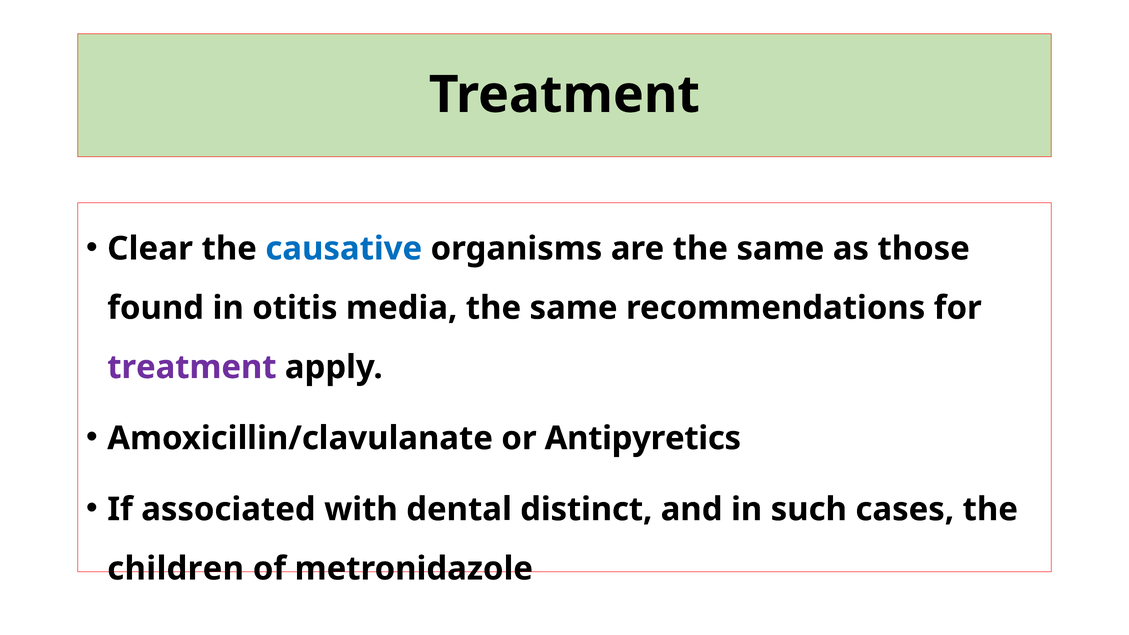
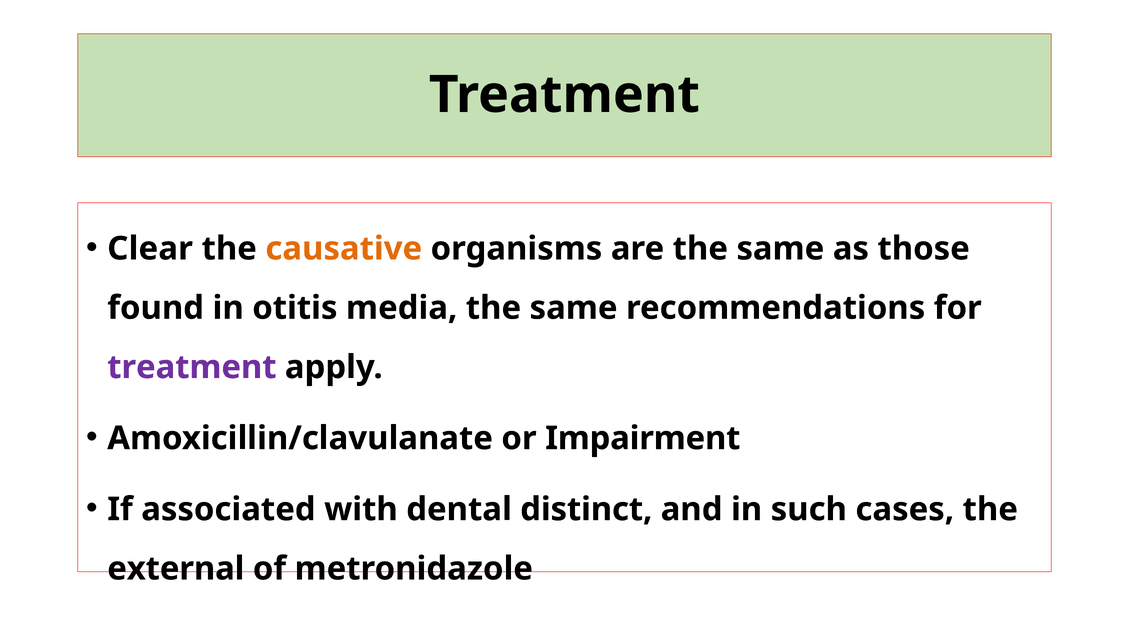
causative colour: blue -> orange
Antipyretics: Antipyretics -> Impairment
children: children -> external
